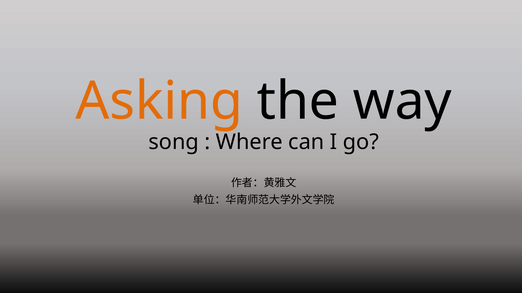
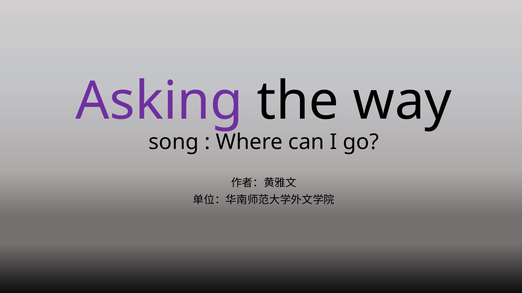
Asking colour: orange -> purple
